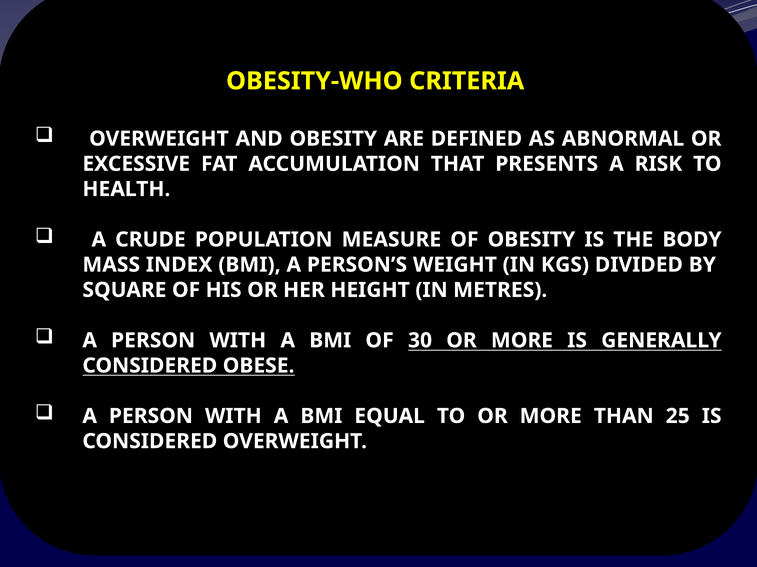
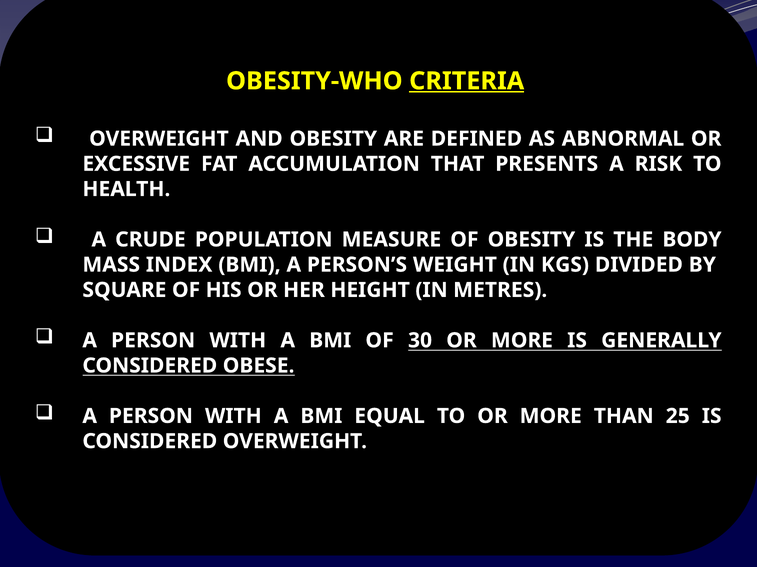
CRITERIA underline: none -> present
